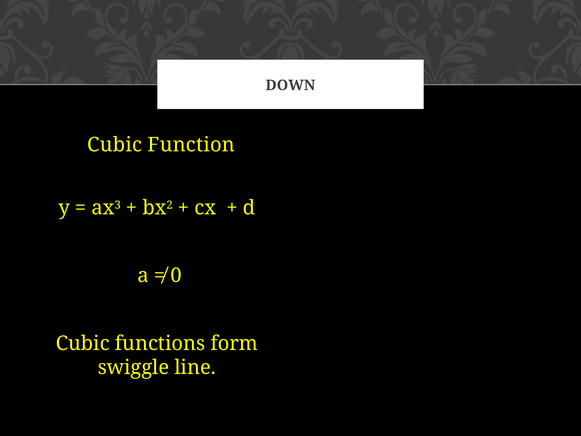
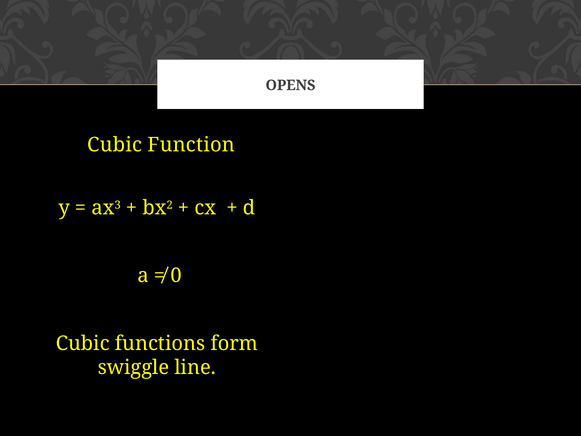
DOWN: DOWN -> OPENS
